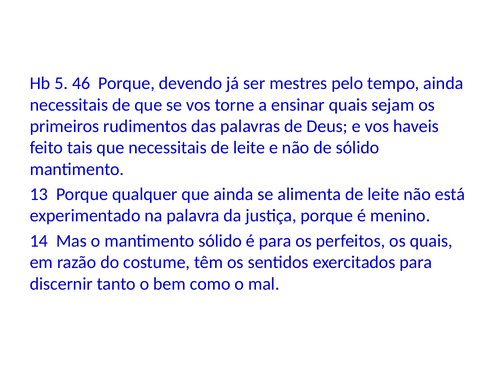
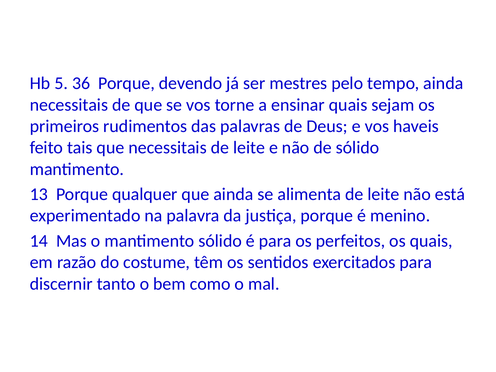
46: 46 -> 36
